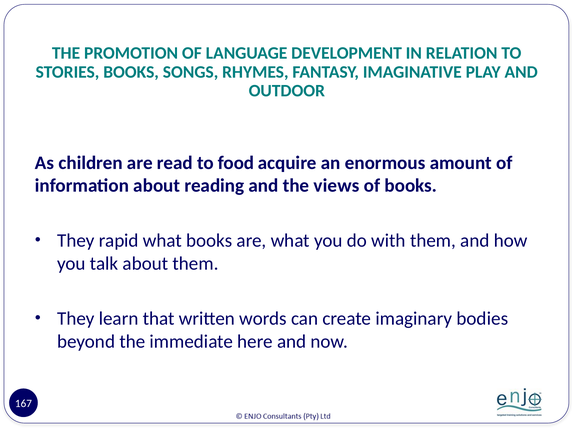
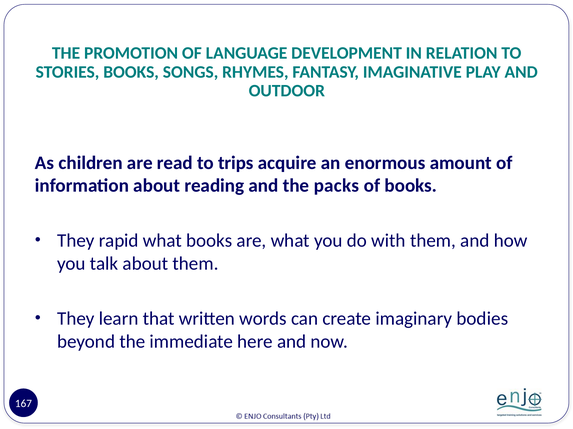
food: food -> trips
views: views -> packs
